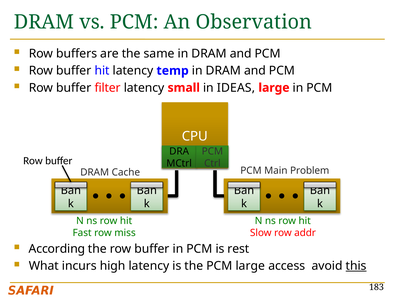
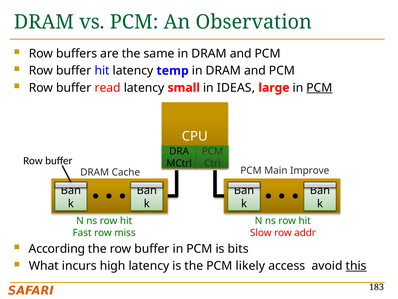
filter: filter -> read
PCM at (319, 88) underline: none -> present
Problem: Problem -> Improve
rest: rest -> bits
PCM large: large -> likely
